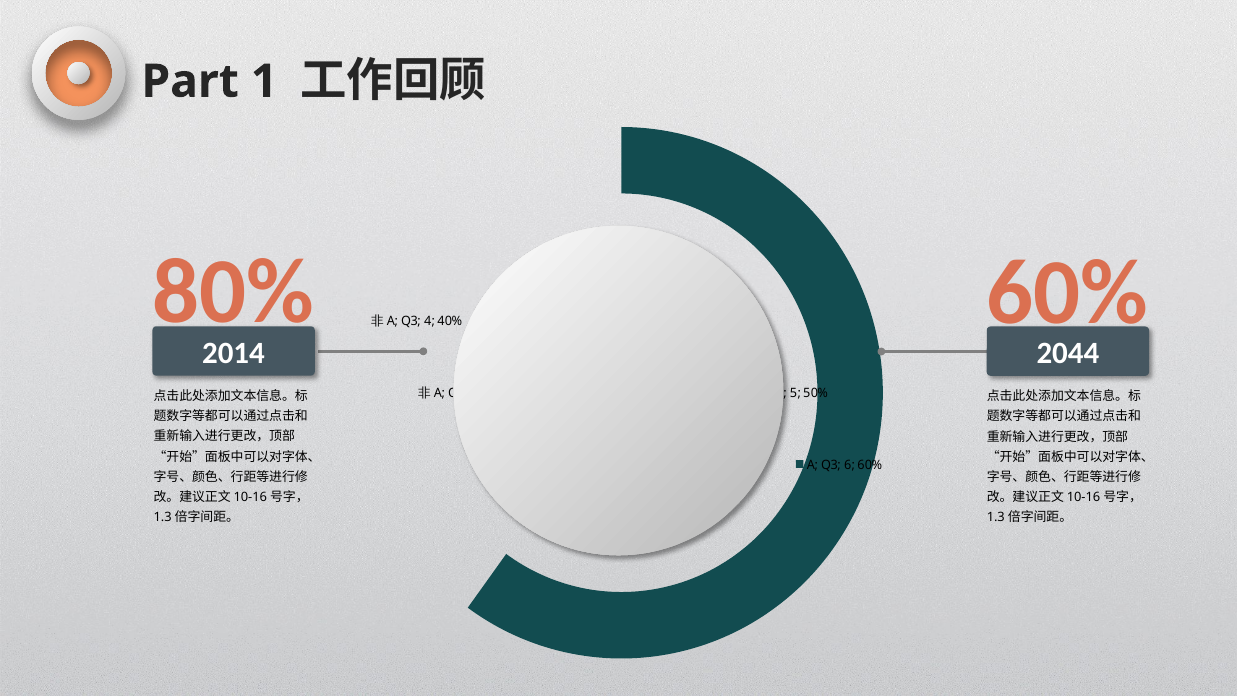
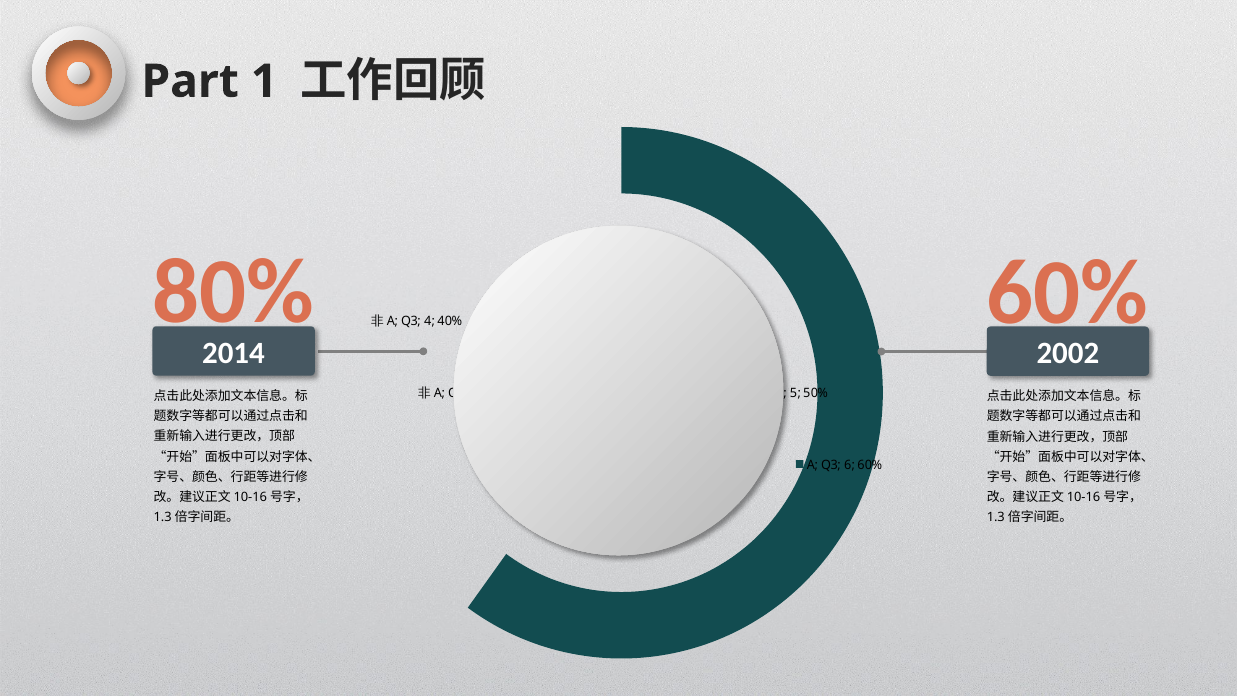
2044: 2044 -> 2002
